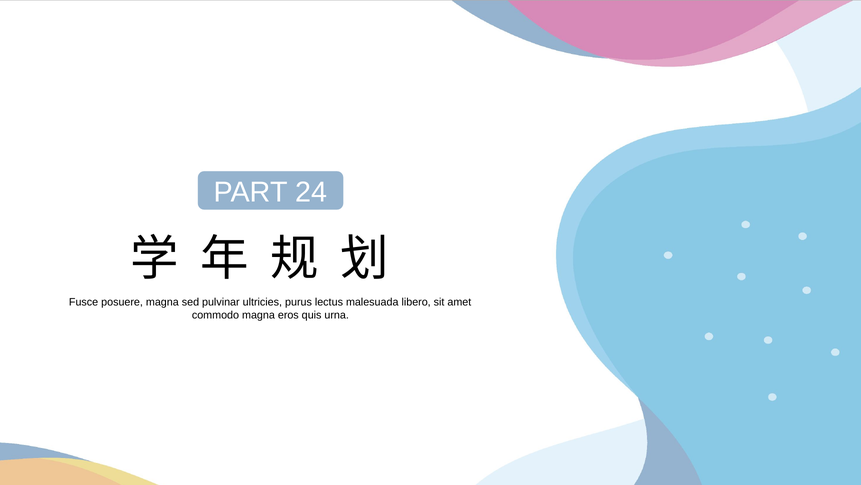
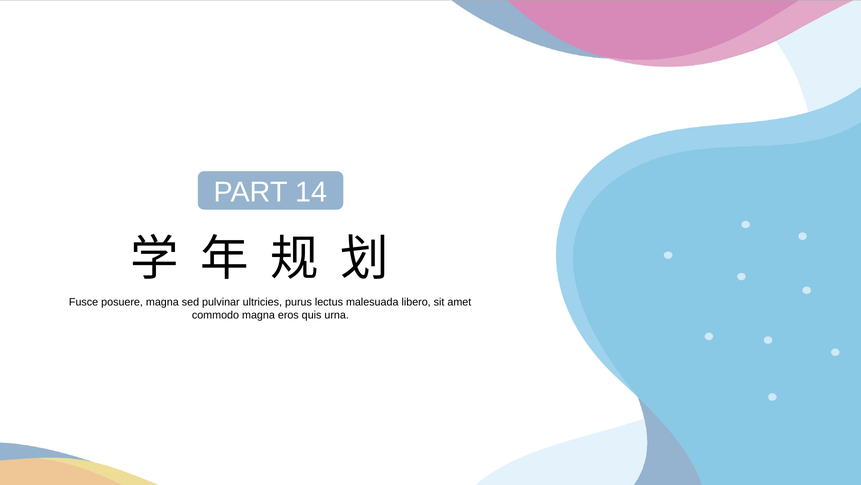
24: 24 -> 14
